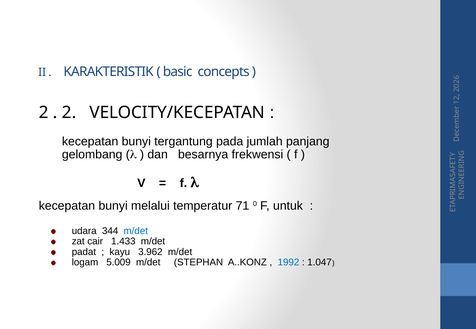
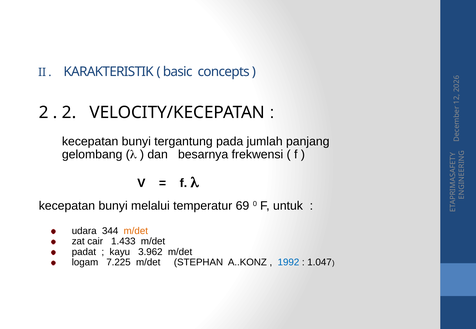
71: 71 -> 69
m/det at (136, 231) colour: blue -> orange
5.009: 5.009 -> 7.225
